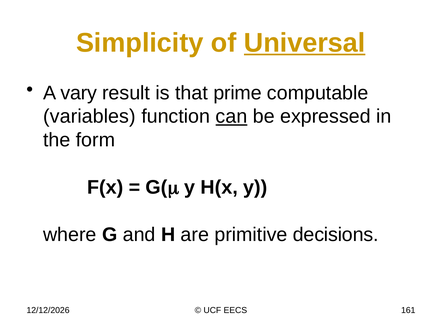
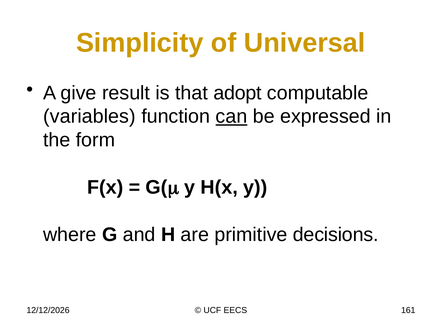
Universal underline: present -> none
vary: vary -> give
prime: prime -> adopt
